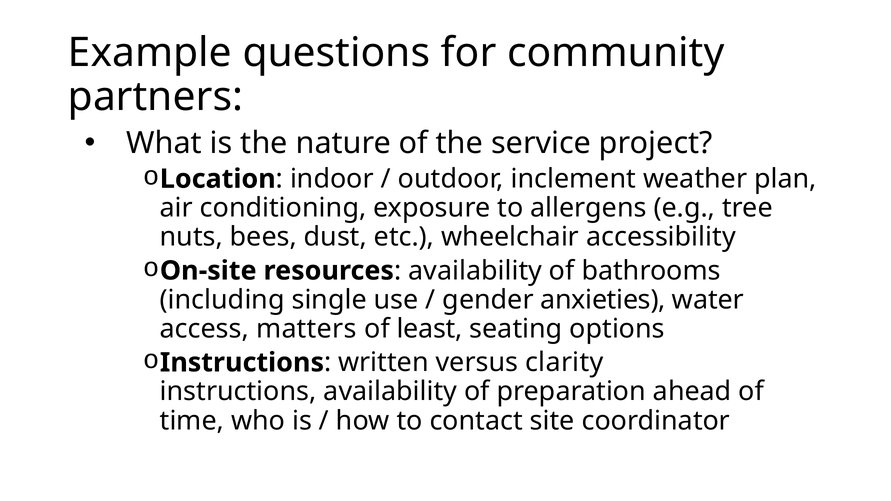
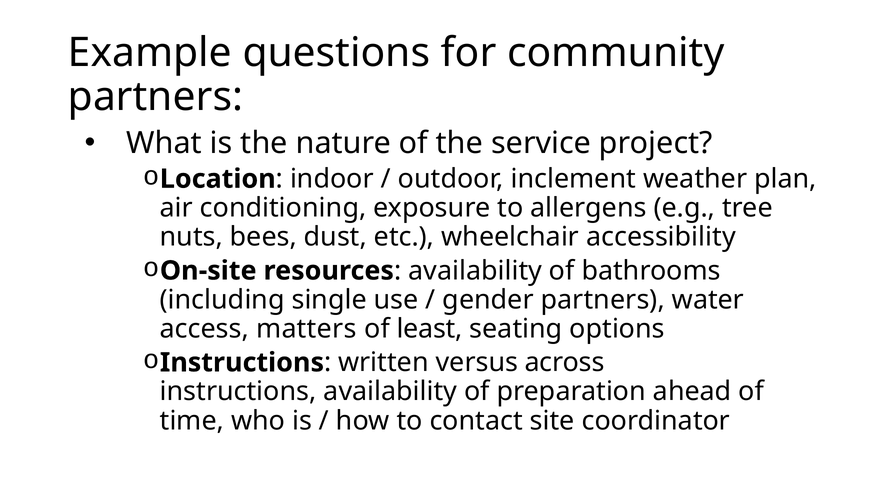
gender anxieties: anxieties -> partners
clarity: clarity -> across
